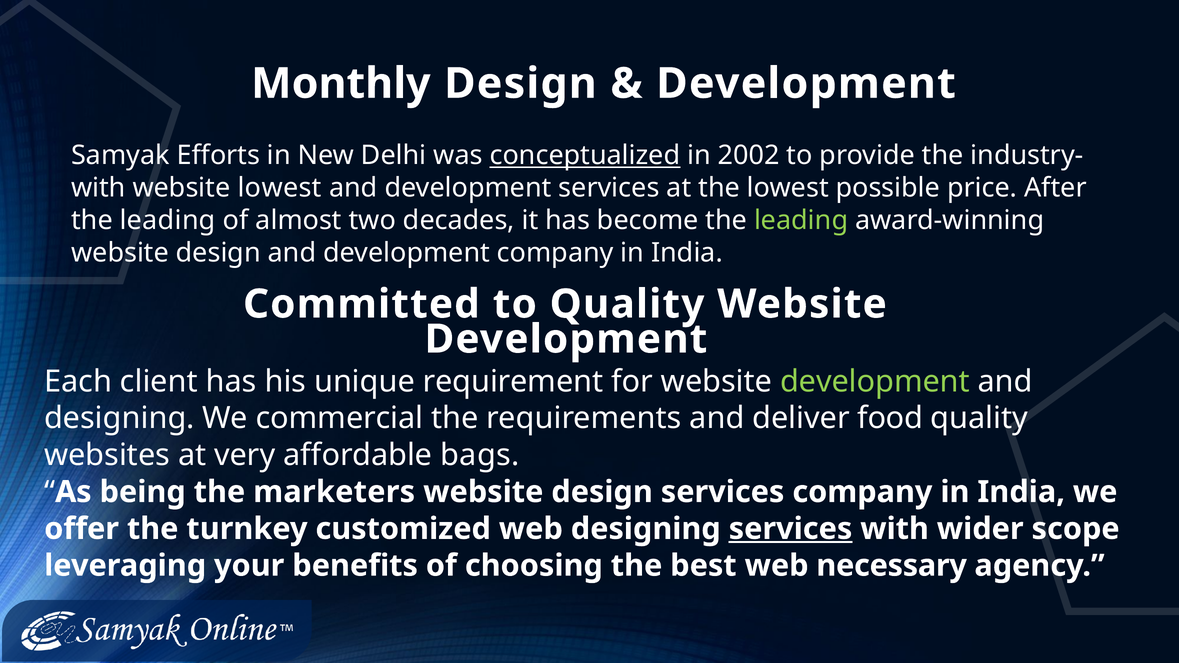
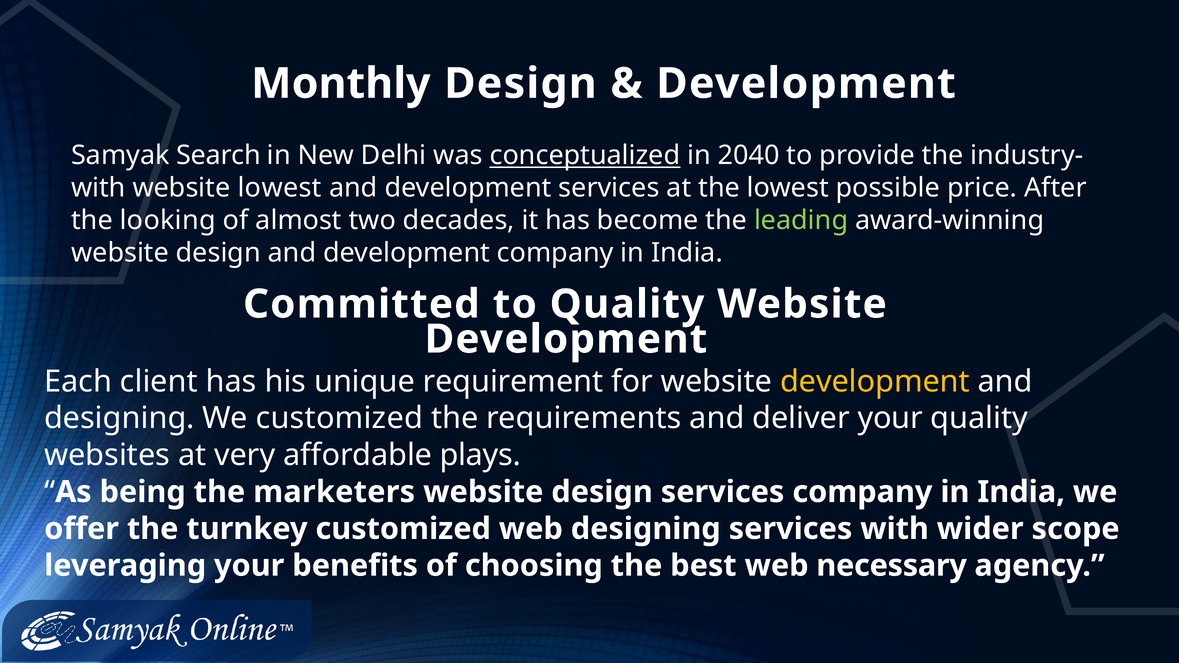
Efforts: Efforts -> Search
2002: 2002 -> 2040
leading at (168, 220): leading -> looking
development at (875, 382) colour: light green -> yellow
We commercial: commercial -> customized
deliver food: food -> your
bags: bags -> plays
services at (791, 529) underline: present -> none
